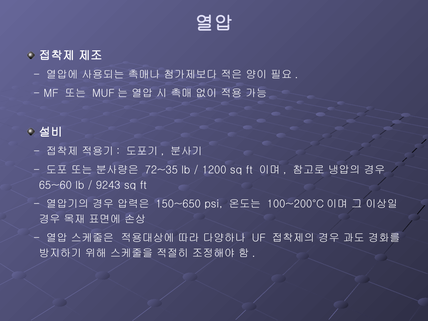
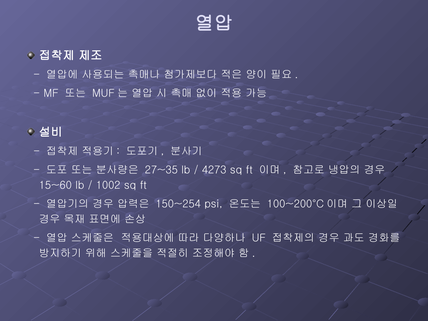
72~35: 72~35 -> 27~35
1200: 1200 -> 4273
65~60: 65~60 -> 15~60
9243: 9243 -> 1002
150~650: 150~650 -> 150~254
